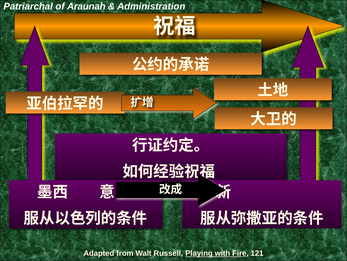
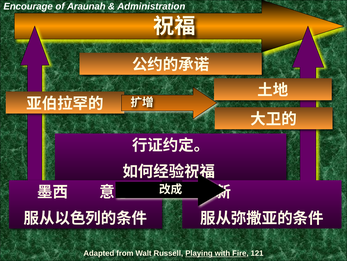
Patriarchal: Patriarchal -> Encourage
